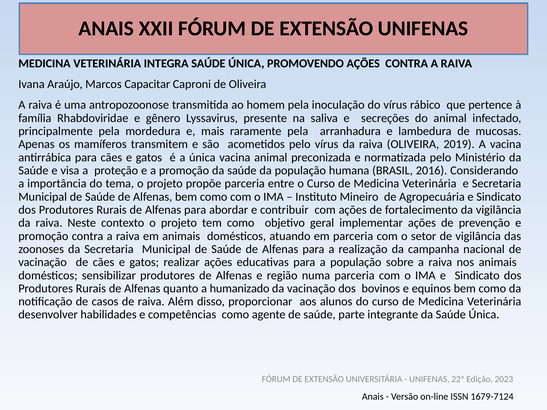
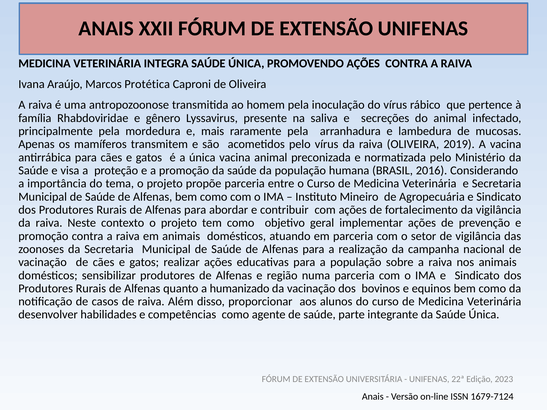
Capacitar: Capacitar -> Protética
